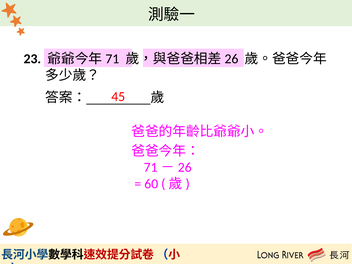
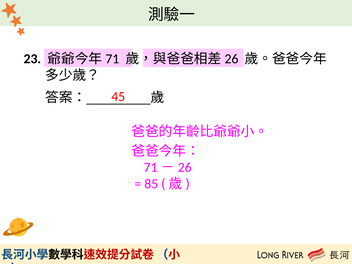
60: 60 -> 85
